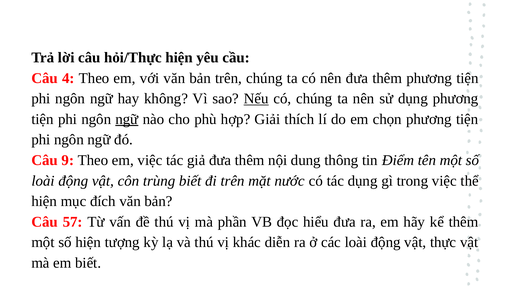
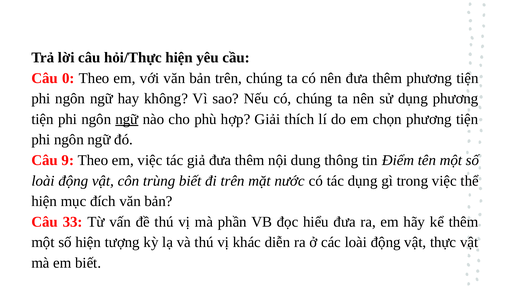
4: 4 -> 0
Nếu underline: present -> none
57: 57 -> 33
